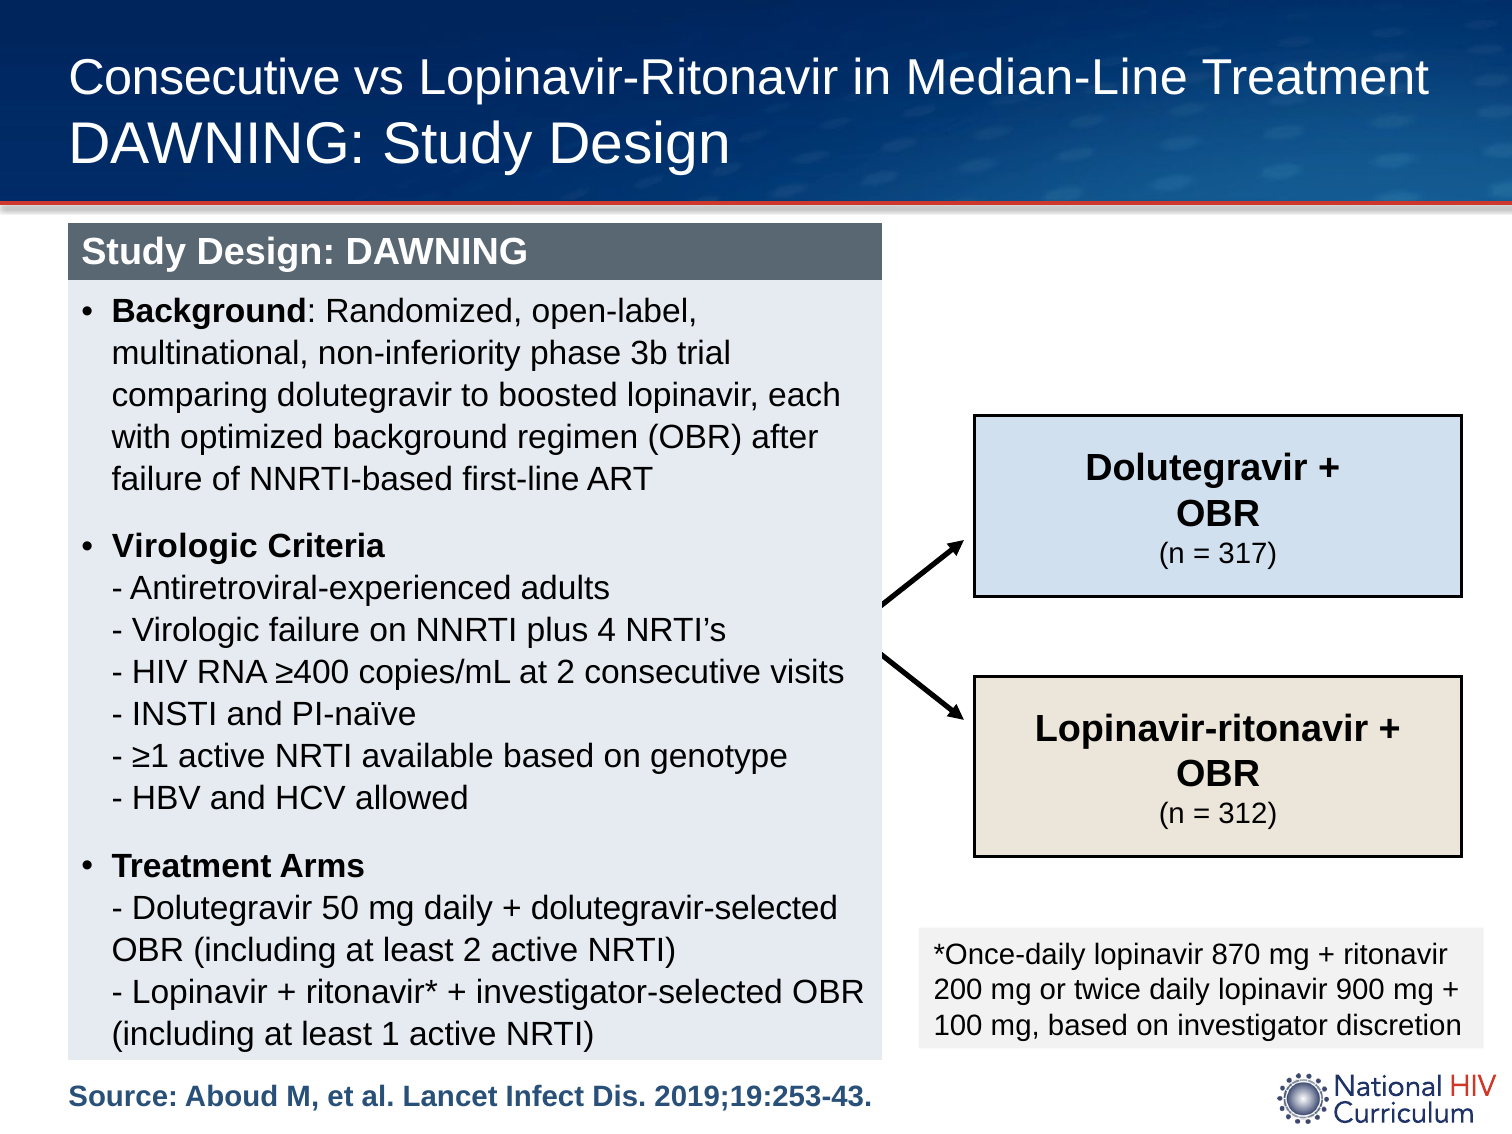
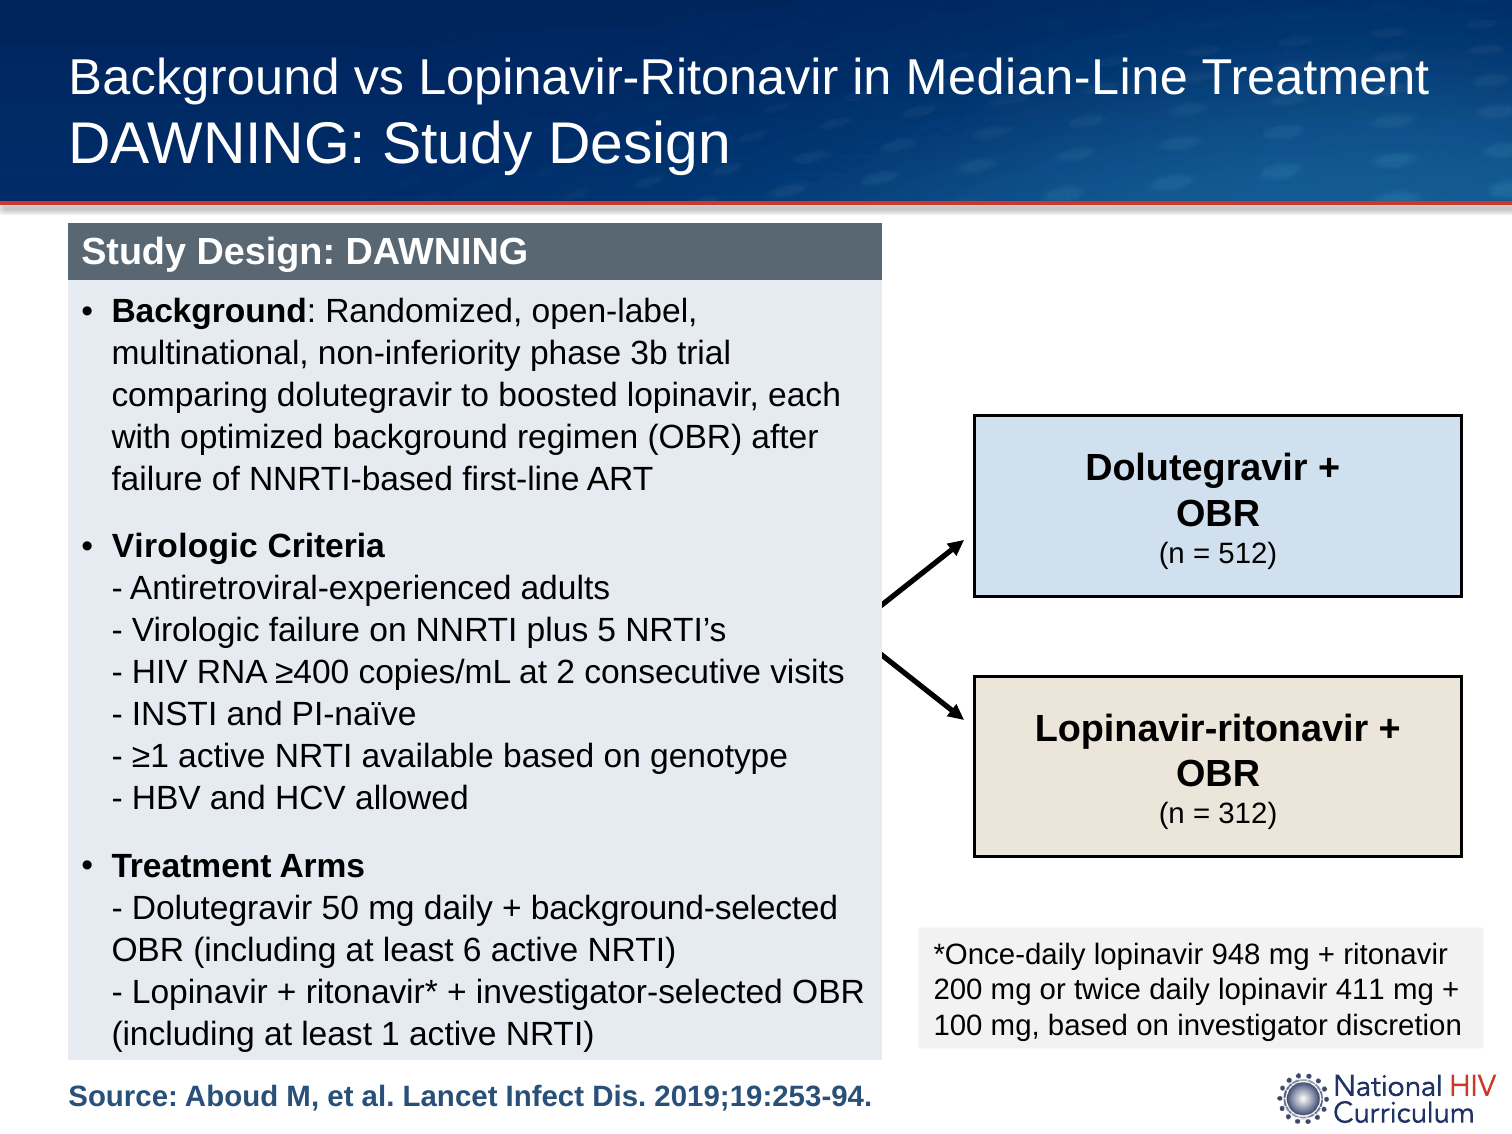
Consecutive at (204, 78): Consecutive -> Background
317: 317 -> 512
4: 4 -> 5
dolutegravir-selected: dolutegravir-selected -> background-selected
least 2: 2 -> 6
870: 870 -> 948
900: 900 -> 411
2019;19:253-43: 2019;19:253-43 -> 2019;19:253-94
